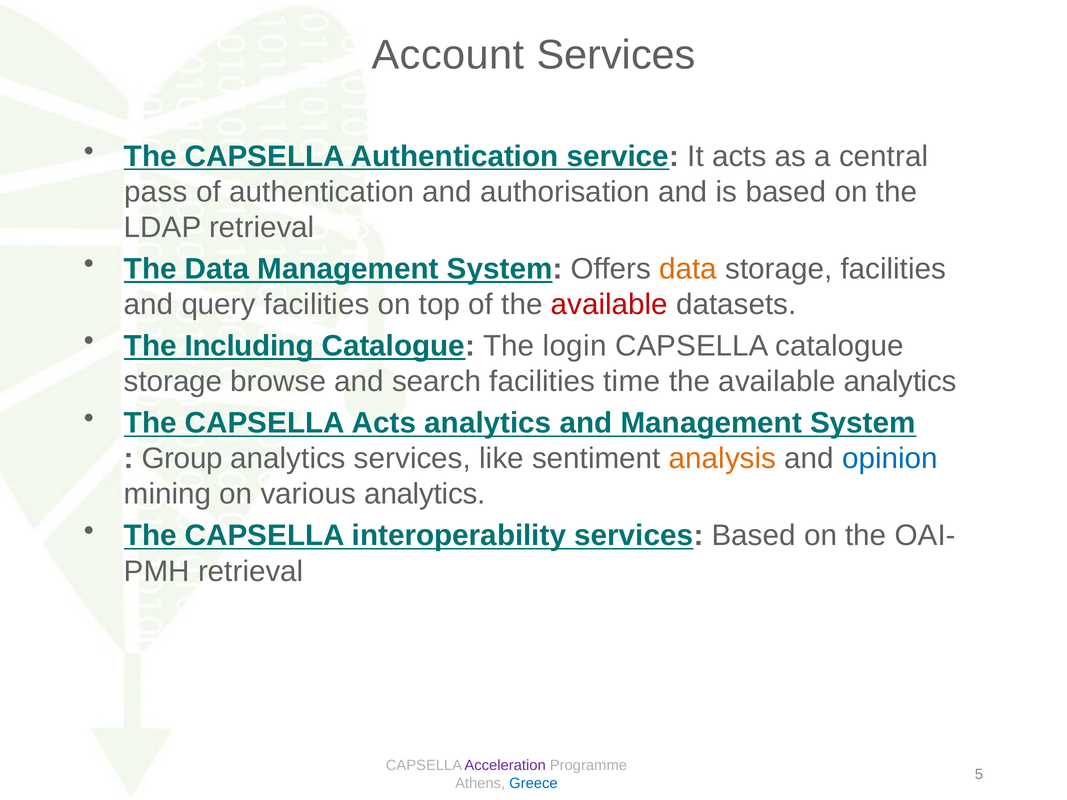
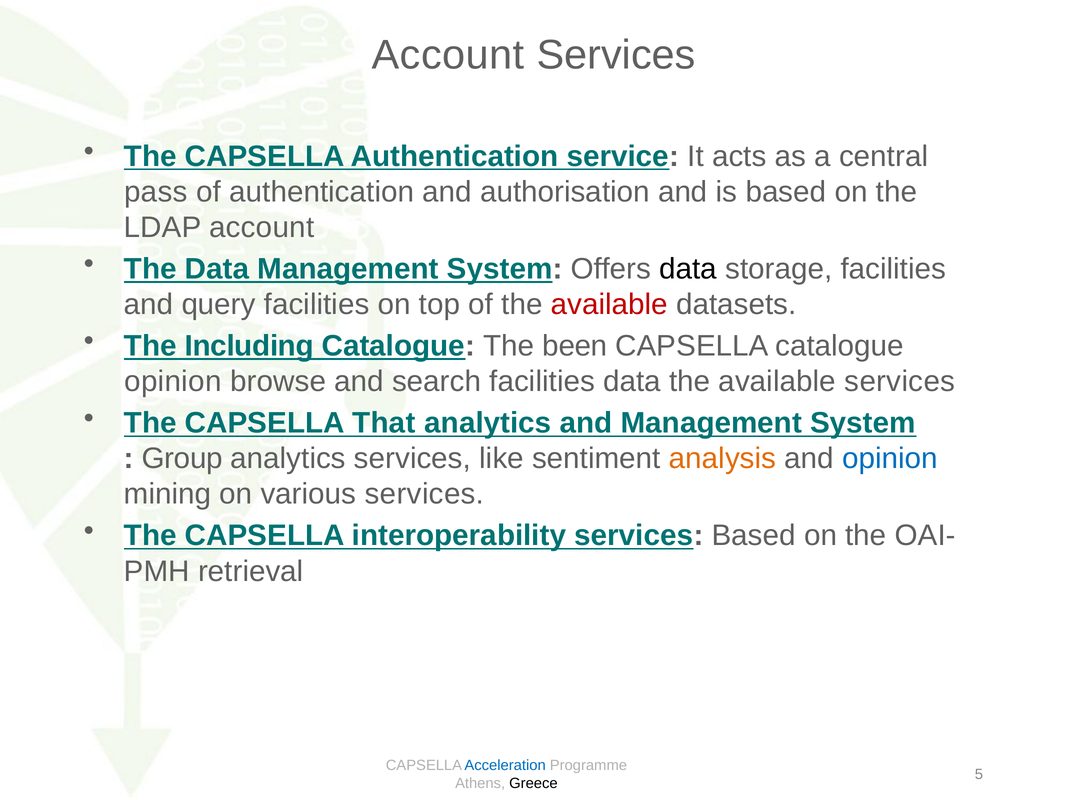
LDAP retrieval: retrieval -> account
data at (688, 269) colour: orange -> black
login: login -> been
storage at (173, 382): storage -> opinion
facilities time: time -> data
available analytics: analytics -> services
CAPSELLA Acts: Acts -> That
various analytics: analytics -> services
Acceleration colour: purple -> blue
Greece colour: blue -> black
